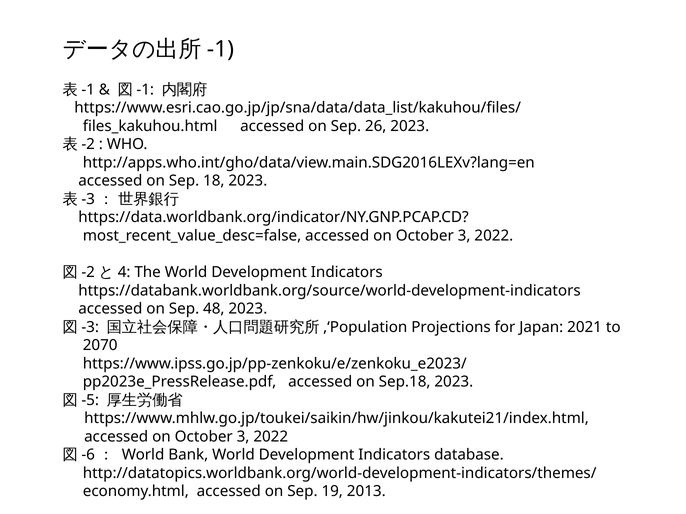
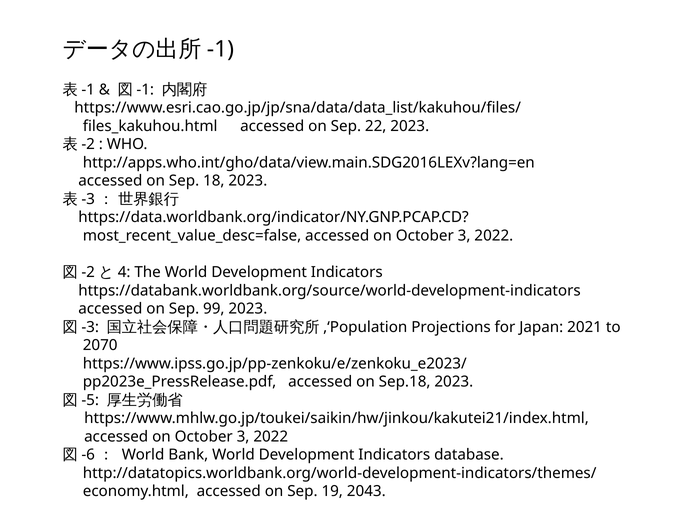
26: 26 -> 22
48: 48 -> 99
2013: 2013 -> 2043
